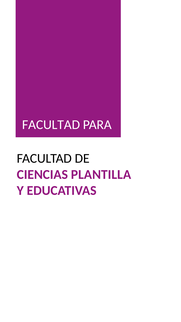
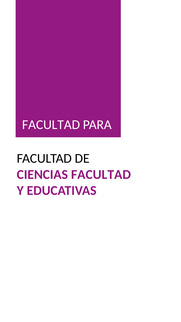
CIENCIAS PLANTILLA: PLANTILLA -> FACULTAD
